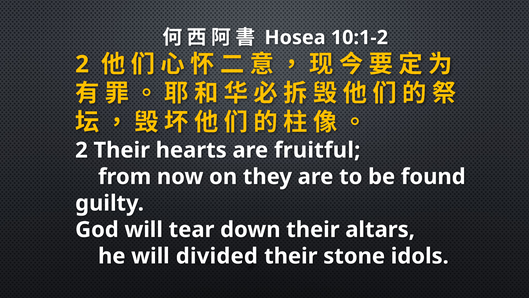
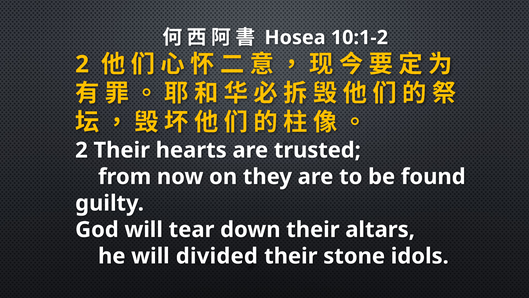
fruitful: fruitful -> trusted
